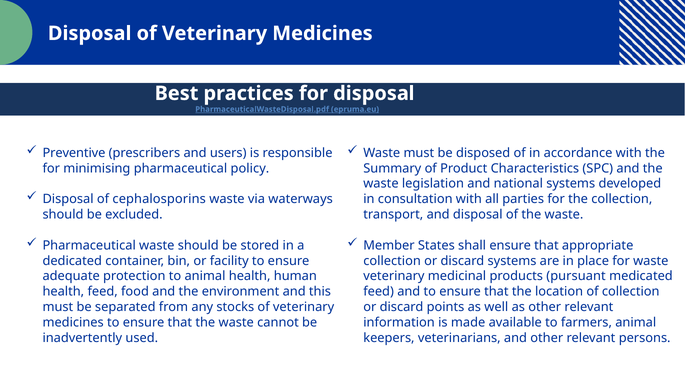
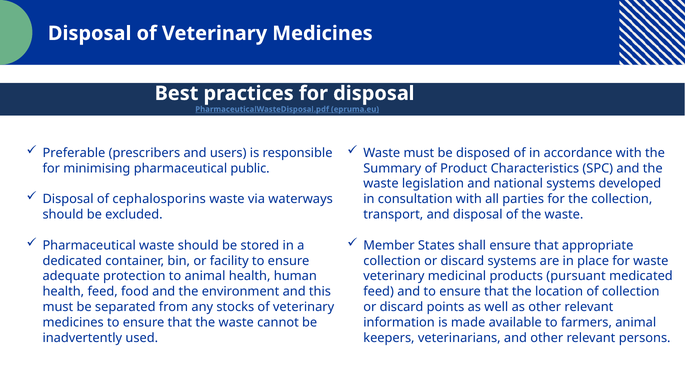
Preventive: Preventive -> Preferable
policy: policy -> public
